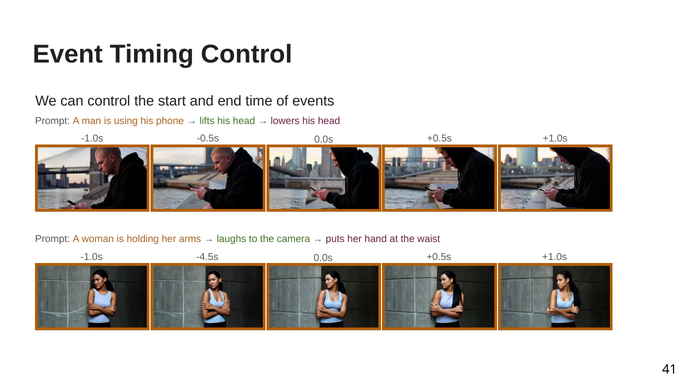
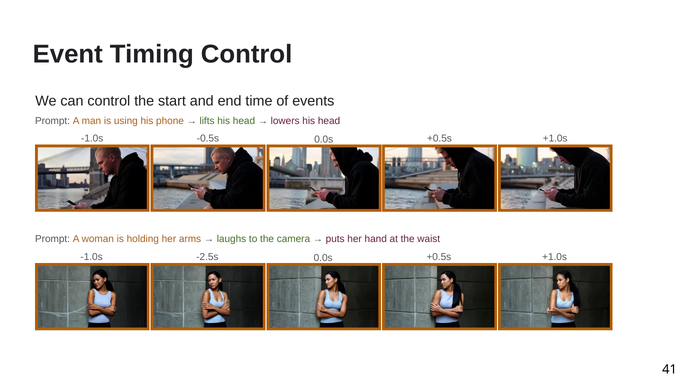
-4.5s: -4.5s -> -2.5s
